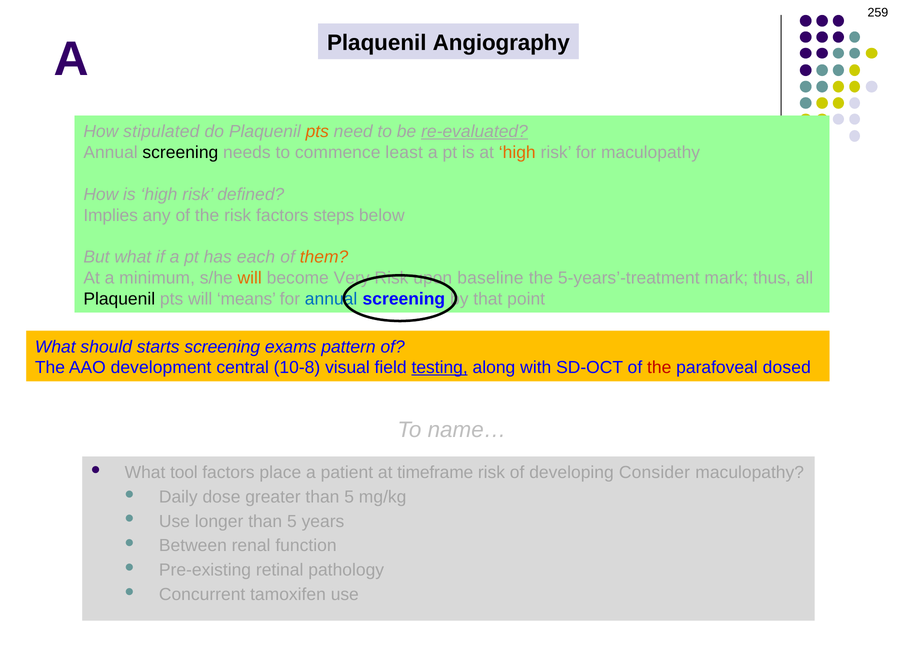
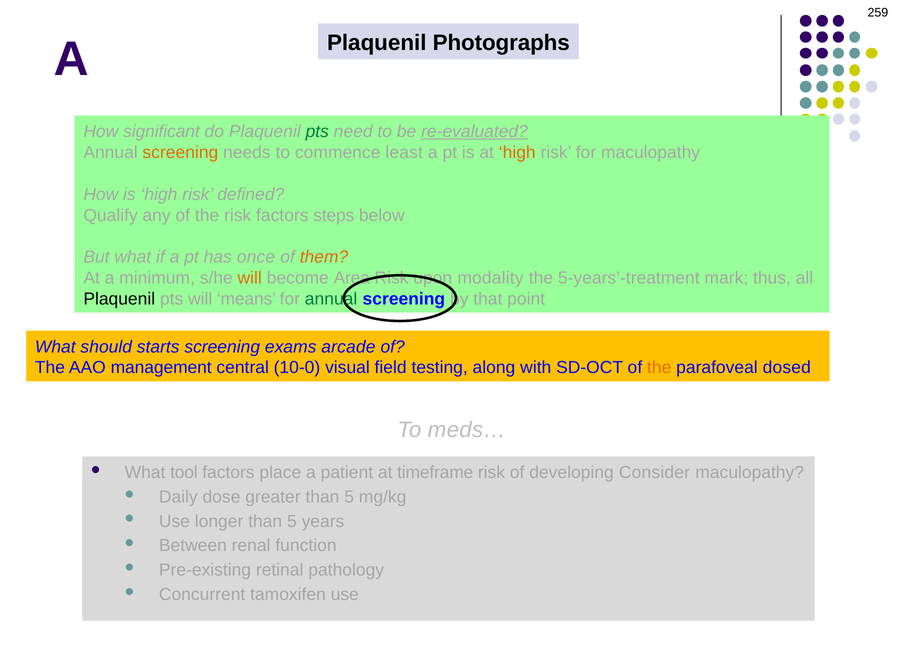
Angiography: Angiography -> Photographs
stipulated: stipulated -> significant
pts at (317, 132) colour: orange -> green
screening at (180, 153) colour: black -> orange
Implies: Implies -> Qualify
each: each -> once
Very: Very -> Area
baseline: baseline -> modality
annual at (331, 299) colour: blue -> green
pattern: pattern -> arcade
development: development -> management
10-8: 10-8 -> 10-0
testing underline: present -> none
the at (659, 368) colour: red -> orange
name…: name… -> meds…
